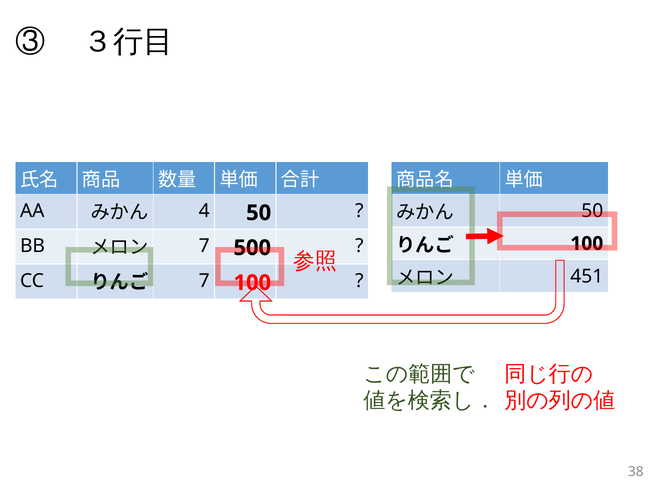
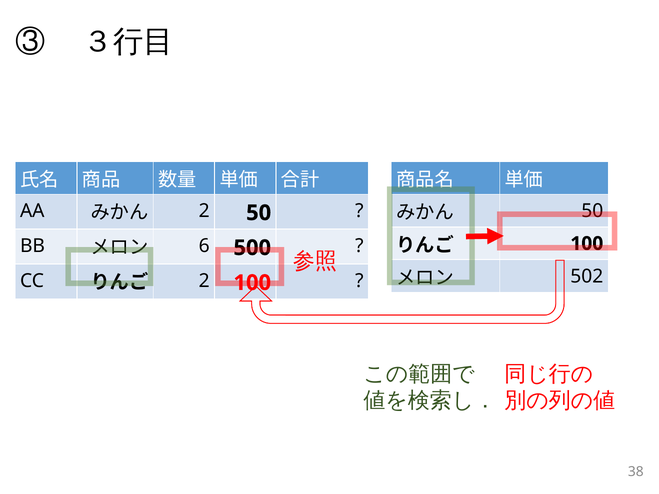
4 at (204, 211): 4 -> 2
7 at (204, 246): 7 -> 6
451: 451 -> 502
7 at (204, 281): 7 -> 2
